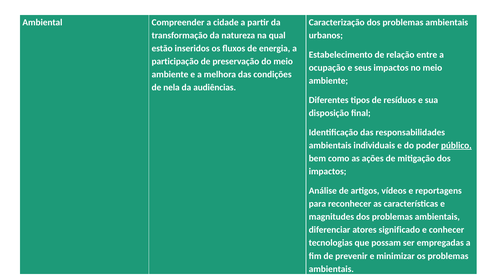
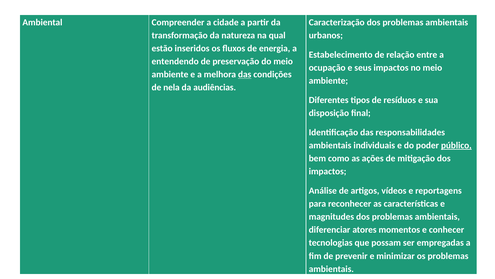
participação: participação -> entendendo
das at (245, 74) underline: none -> present
significado: significado -> momentos
